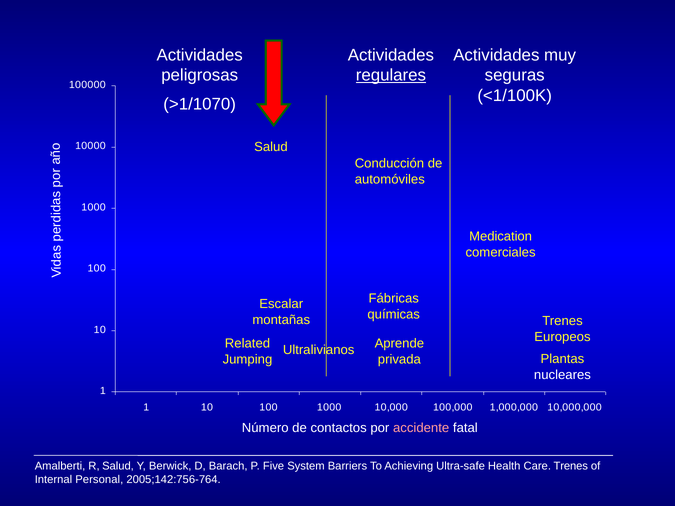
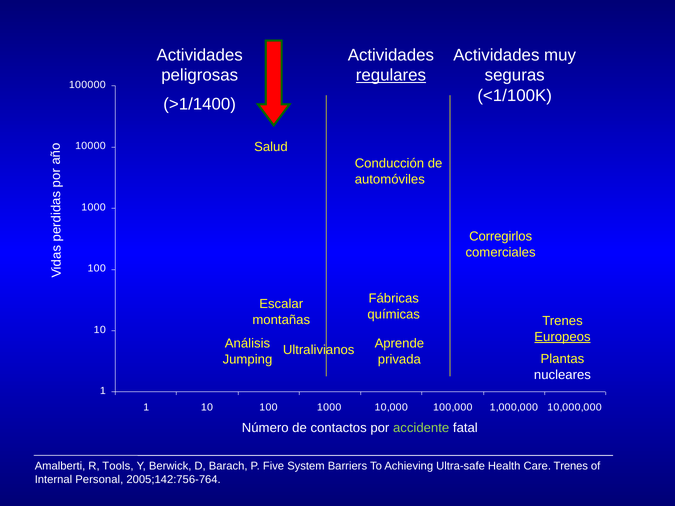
>1/1070: >1/1070 -> >1/1400
Medication: Medication -> Corregirlos
Europeos underline: none -> present
Related: Related -> Análisis
accidente colour: pink -> light green
R Salud: Salud -> Tools
